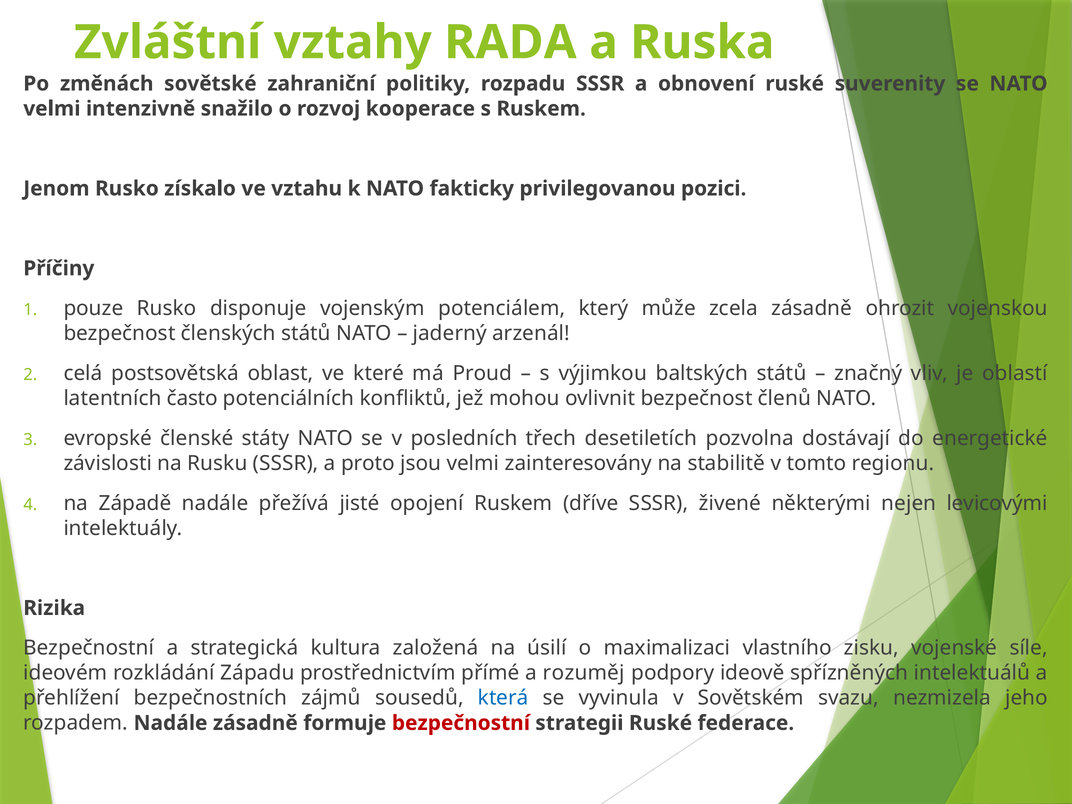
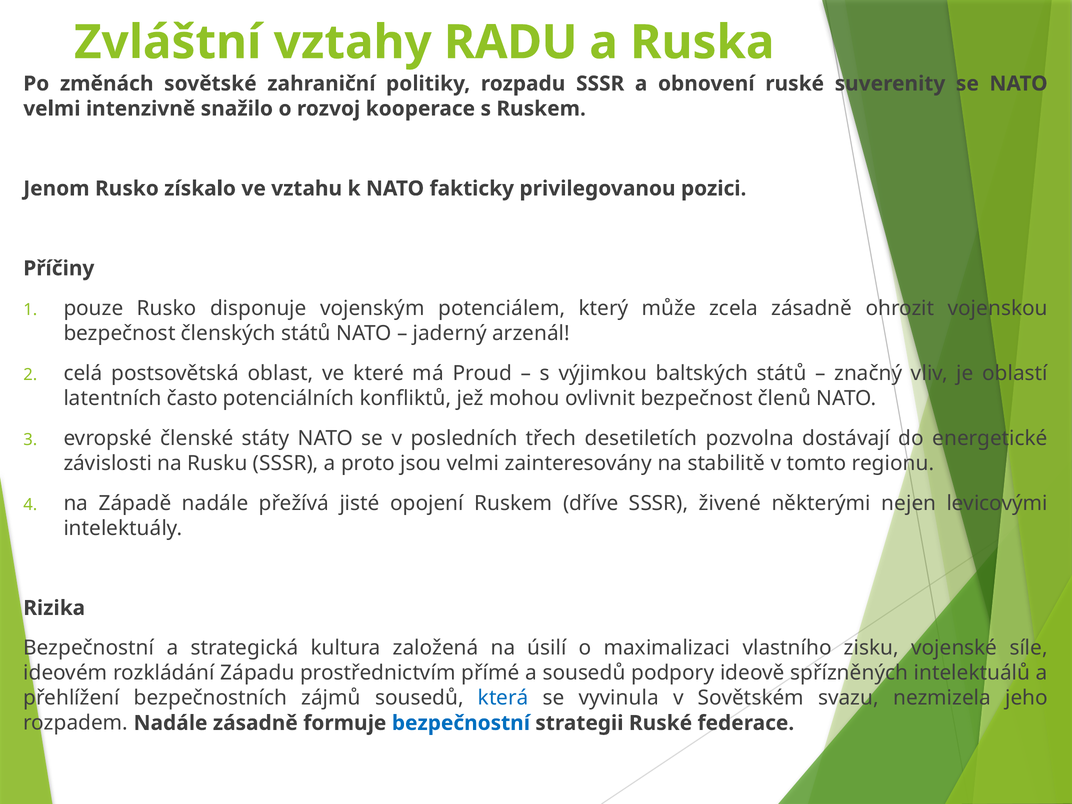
RADA: RADA -> RADU
a rozuměj: rozuměj -> sousedů
bezpečnostní at (461, 723) colour: red -> blue
